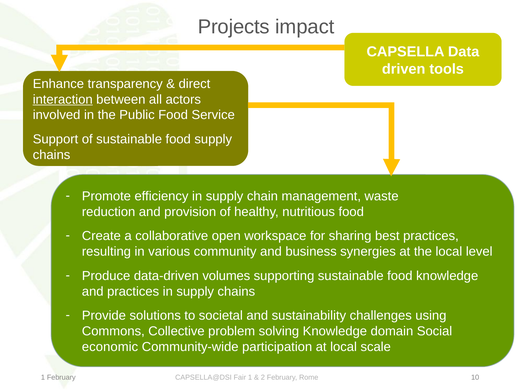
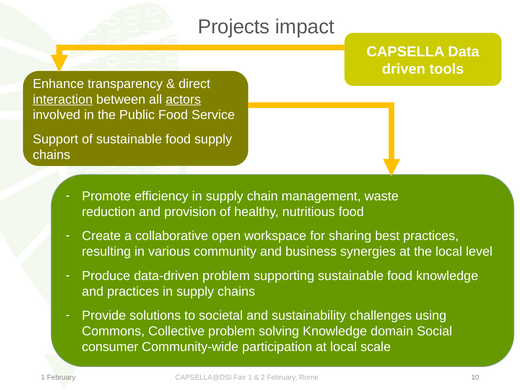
actors underline: none -> present
data-driven volumes: volumes -> problem
economic: economic -> consumer
